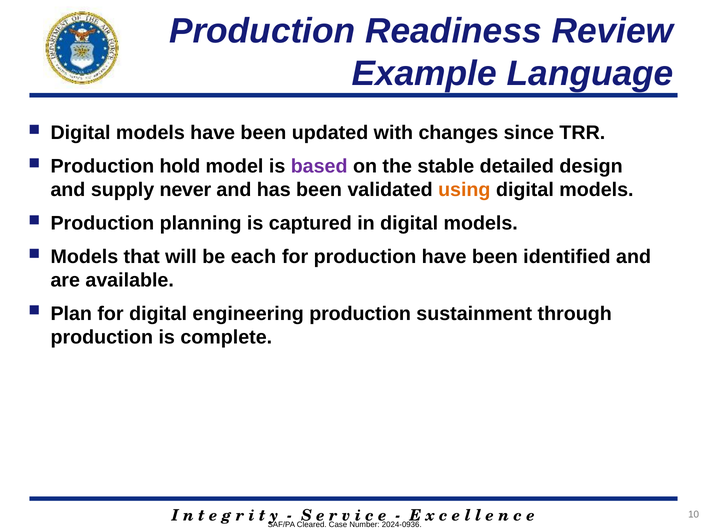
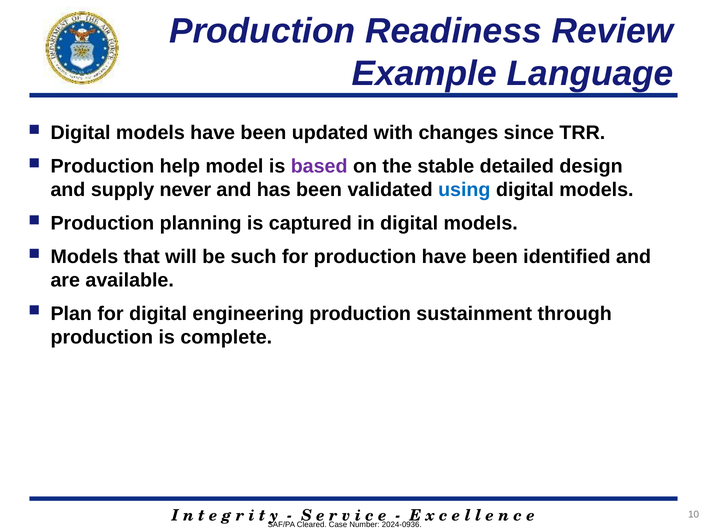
hold: hold -> help
using colour: orange -> blue
each: each -> such
